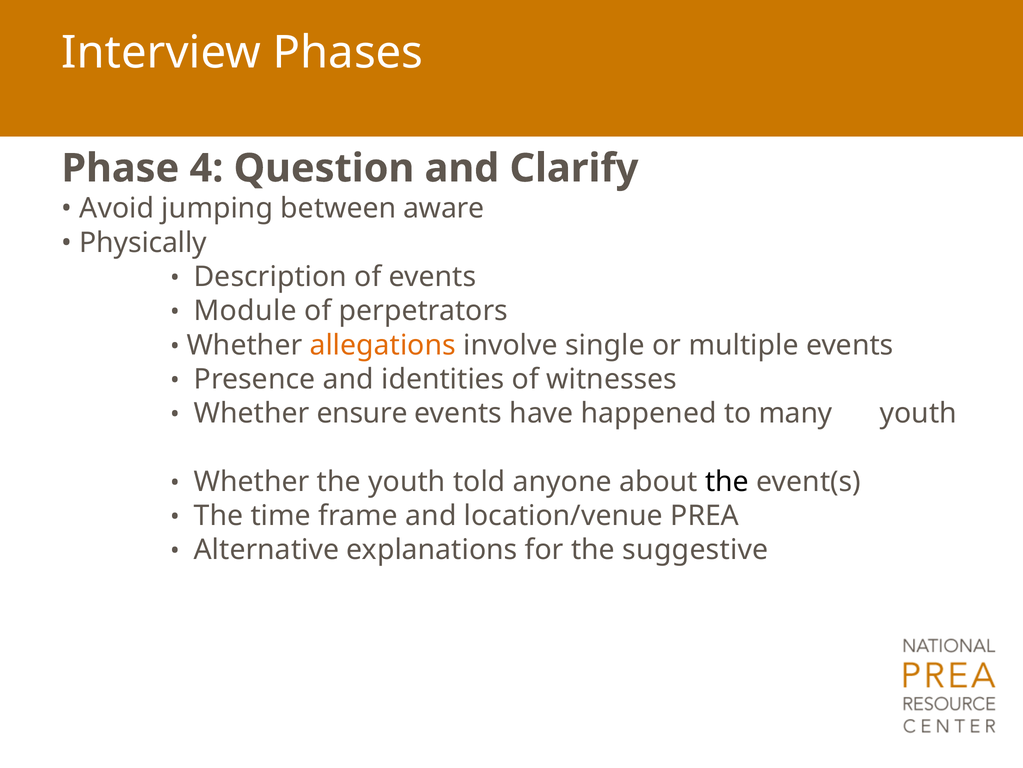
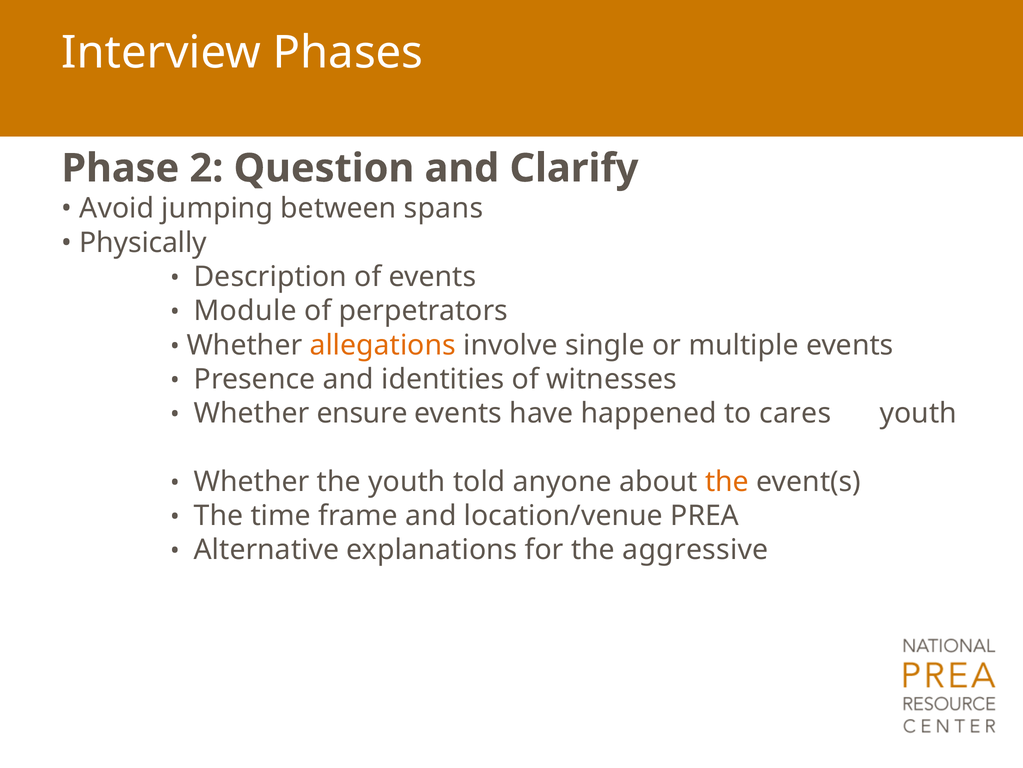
4: 4 -> 2
aware: aware -> spans
many: many -> cares
the at (727, 481) colour: black -> orange
suggestive: suggestive -> aggressive
